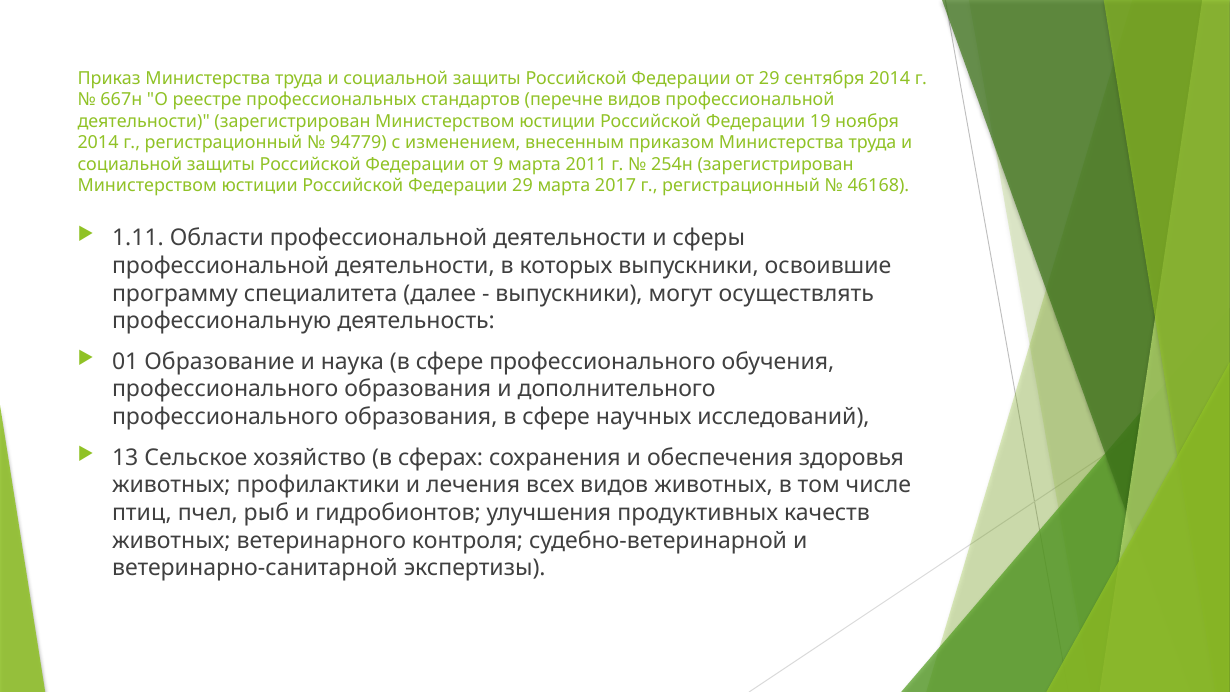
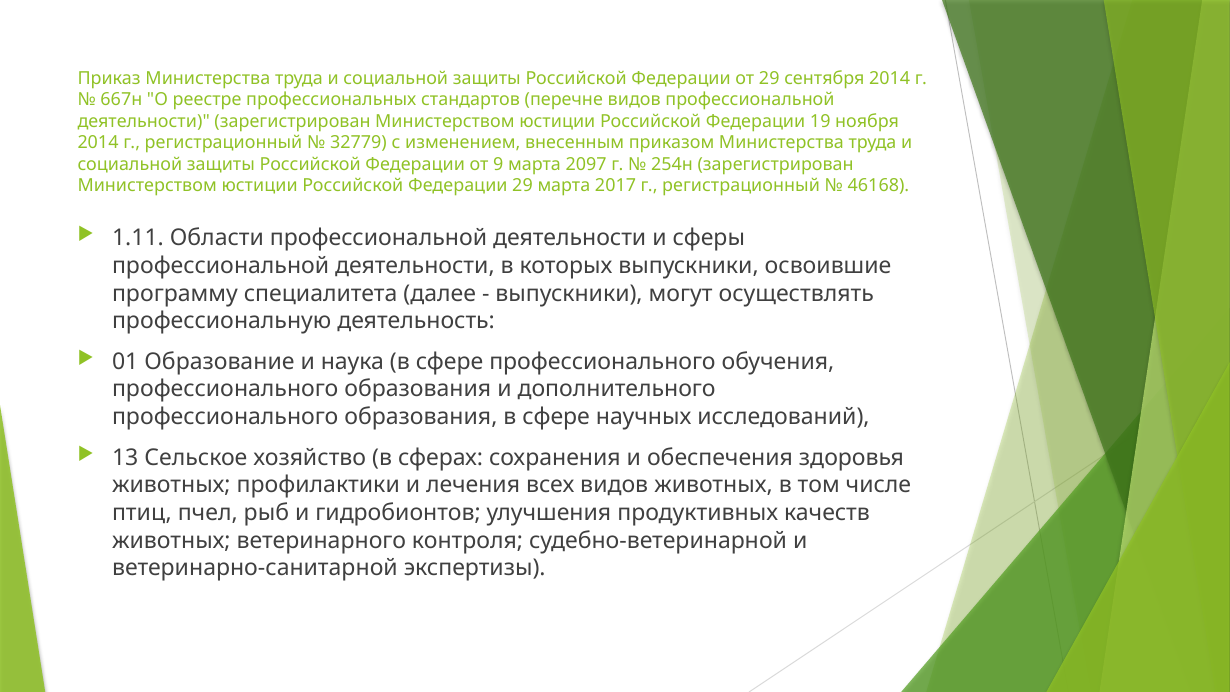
94779: 94779 -> 32779
2011: 2011 -> 2097
